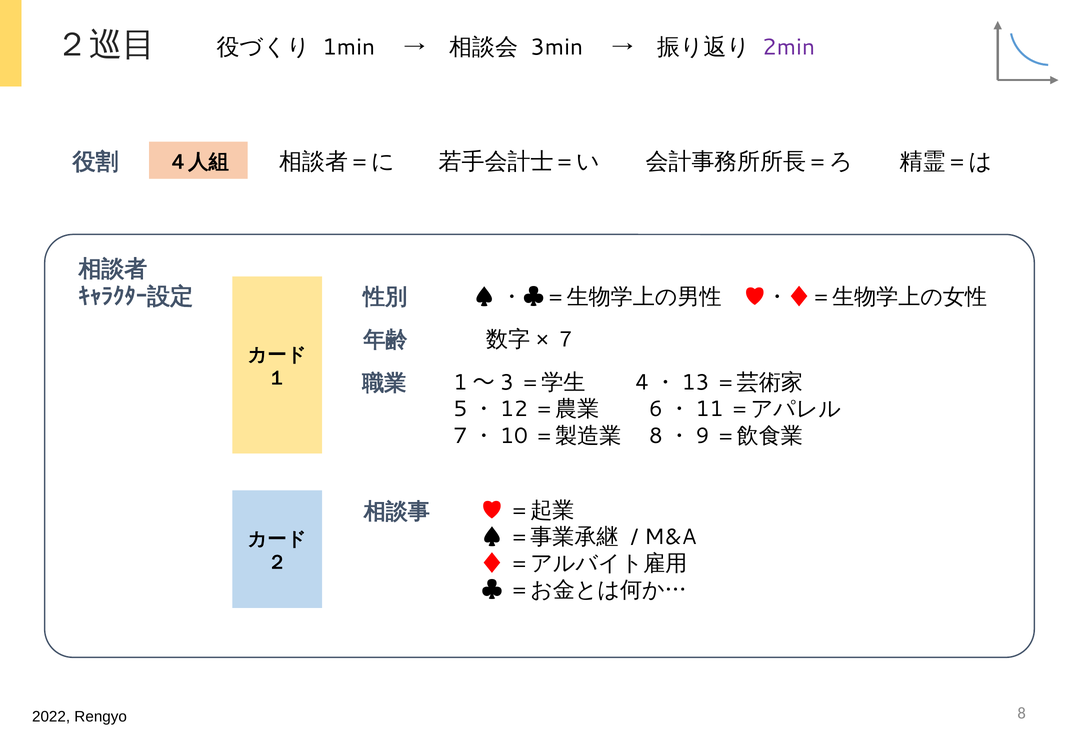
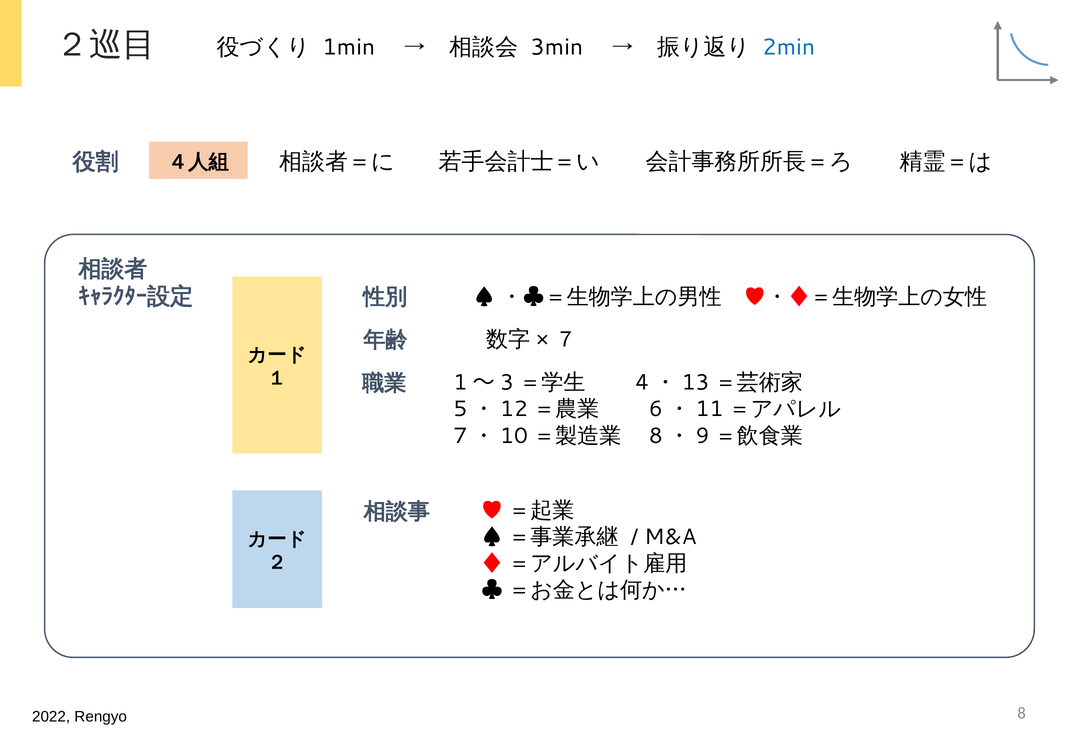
2min colour: purple -> blue
